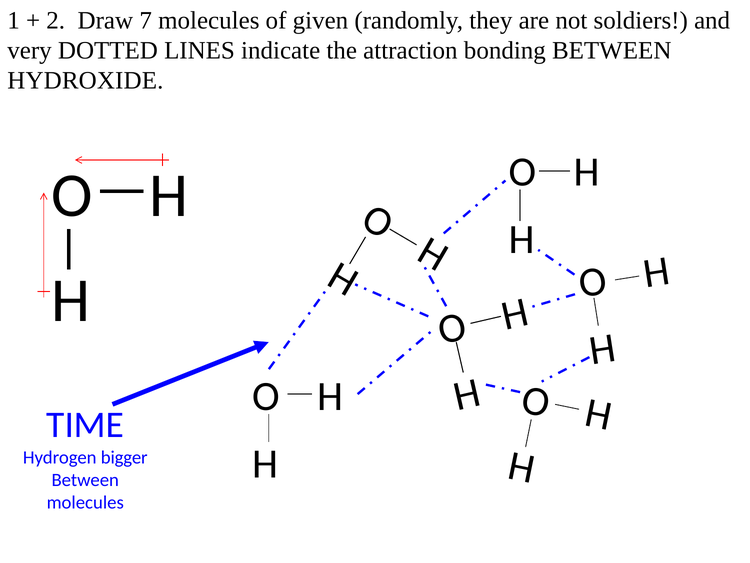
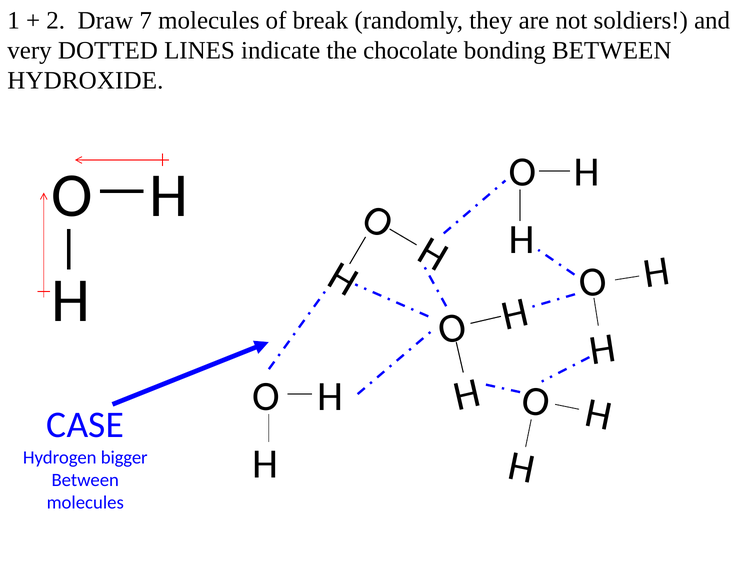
given: given -> break
attraction: attraction -> chocolate
TIME: TIME -> CASE
